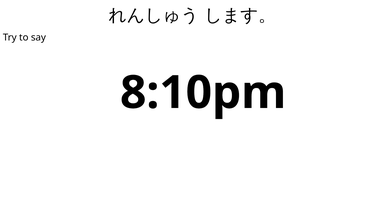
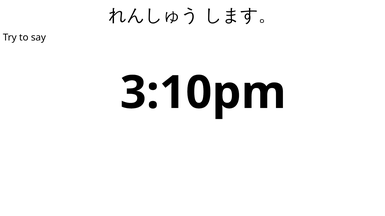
8:10pm: 8:10pm -> 3:10pm
